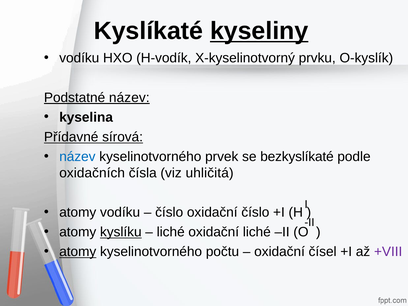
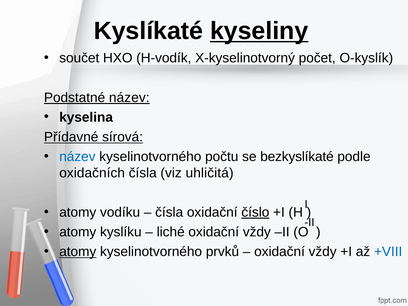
vodíku at (79, 58): vodíku -> součet
prvku: prvku -> počet
prvek: prvek -> počtu
číslo at (169, 212): číslo -> čísla
číslo at (255, 212) underline: none -> present
kyslíku underline: present -> none
liché at (257, 232): liché -> vždy
počtu: počtu -> prvků
čísel at (323, 252): čísel -> vždy
+VIII colour: purple -> blue
